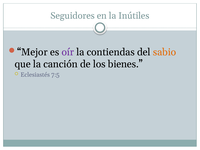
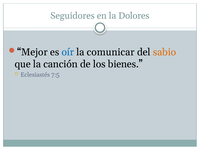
Inútiles: Inútiles -> Dolores
oír colour: purple -> blue
contiendas: contiendas -> comunicar
